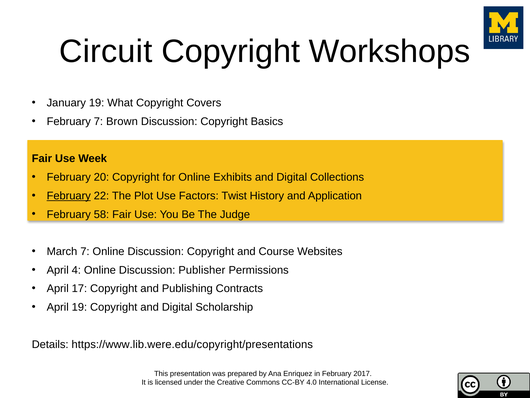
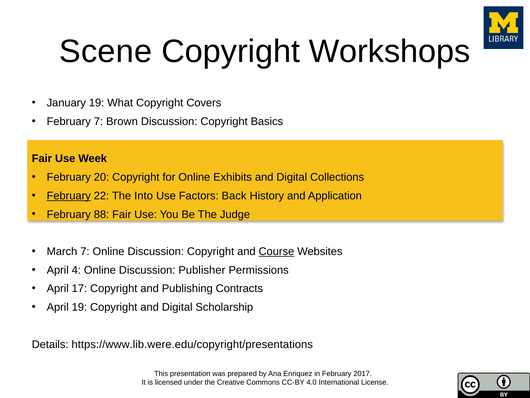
Circuit: Circuit -> Scene
Plot: Plot -> Into
Twist: Twist -> Back
58: 58 -> 88
Course underline: none -> present
